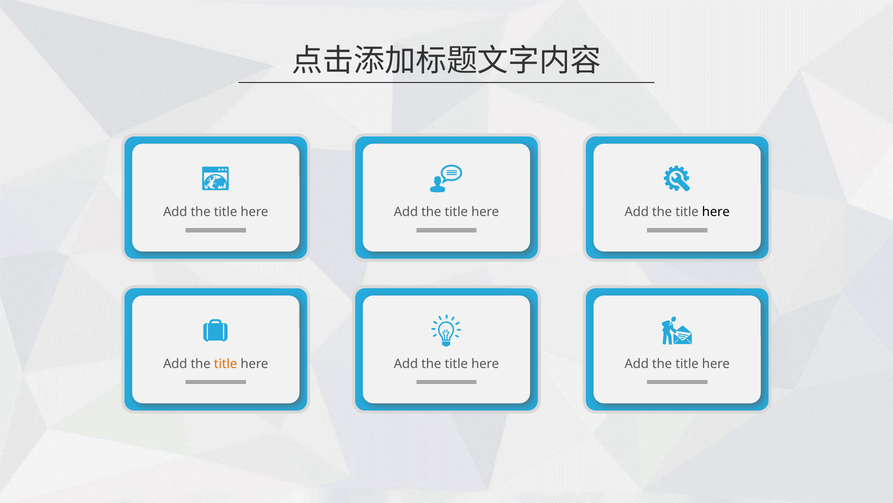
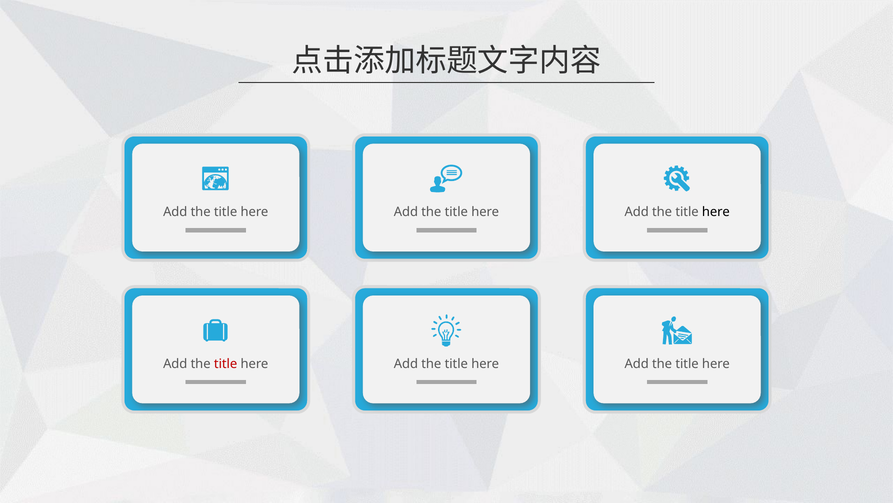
title at (226, 363) colour: orange -> red
